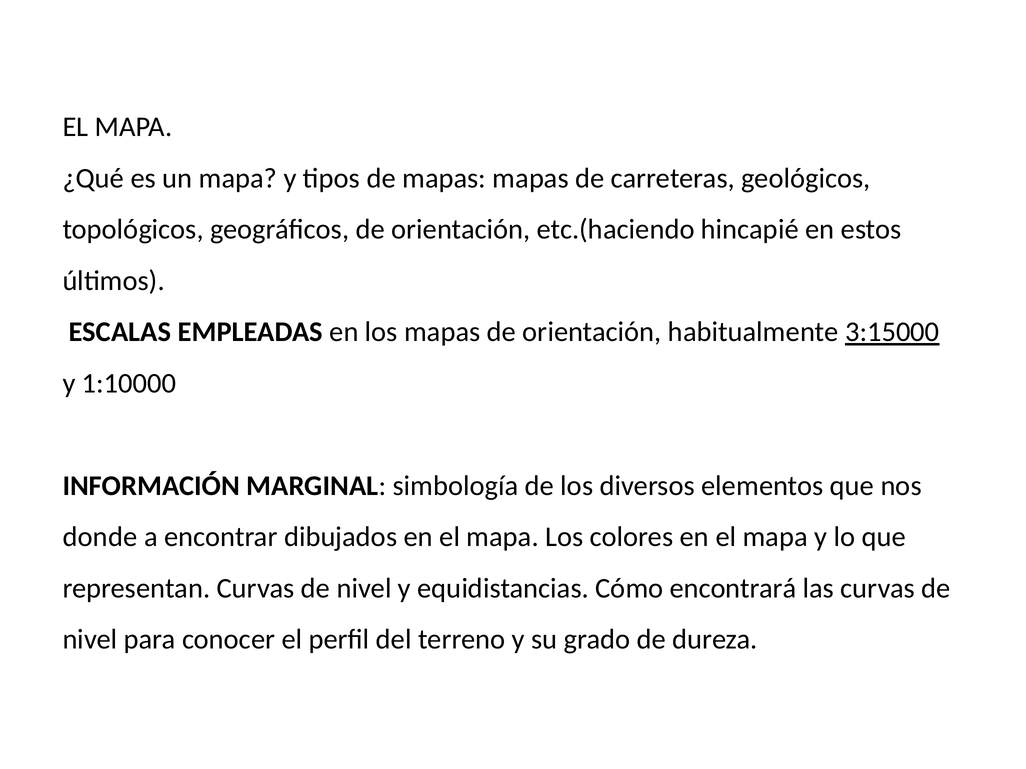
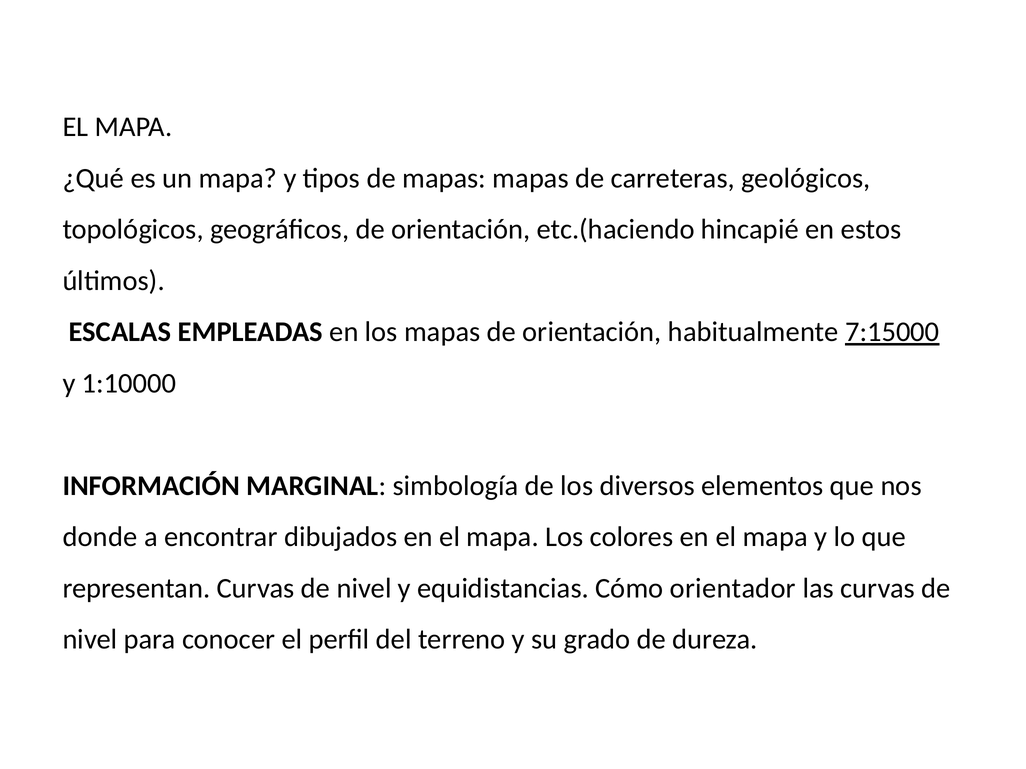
3:15000: 3:15000 -> 7:15000
encontrará: encontrará -> orientador
